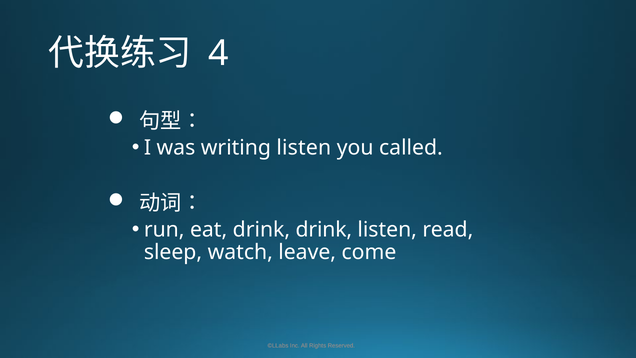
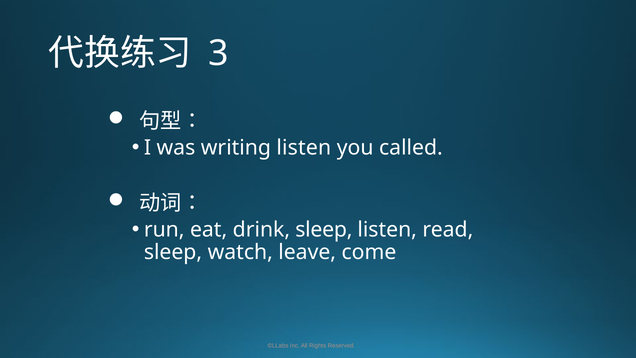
4: 4 -> 3
drink drink: drink -> sleep
